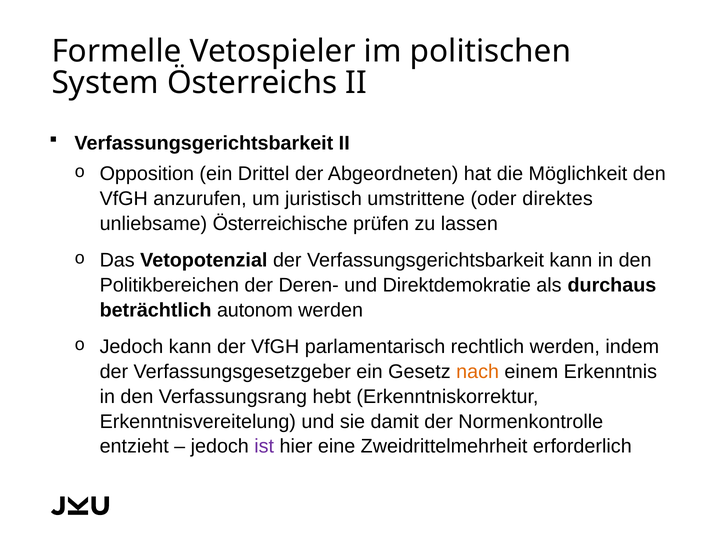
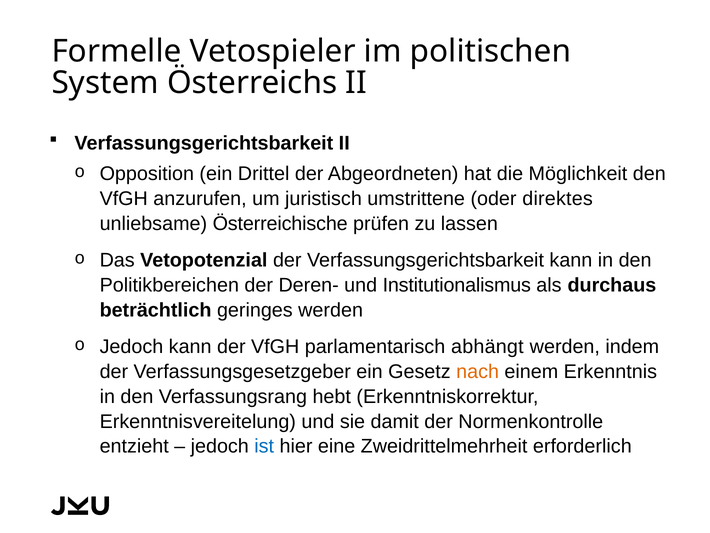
Direktdemokratie: Direktdemokratie -> Institutionalismus
autonom: autonom -> geringes
rechtlich: rechtlich -> abhängt
ist colour: purple -> blue
